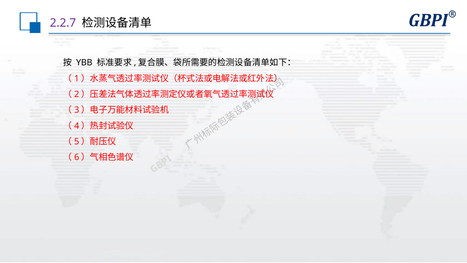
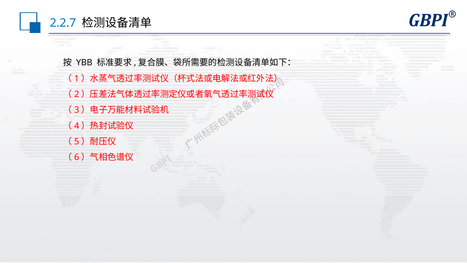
2.2.7 colour: purple -> blue
